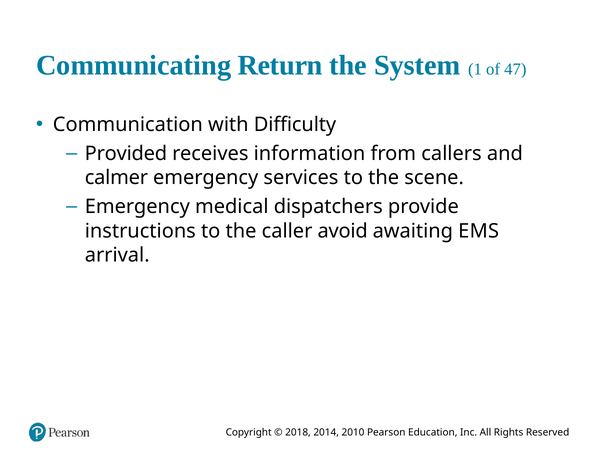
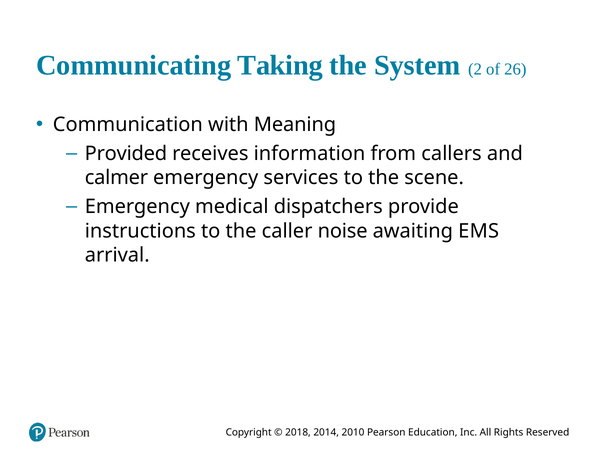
Return: Return -> Taking
1: 1 -> 2
47: 47 -> 26
Difficulty: Difficulty -> Meaning
avoid: avoid -> noise
